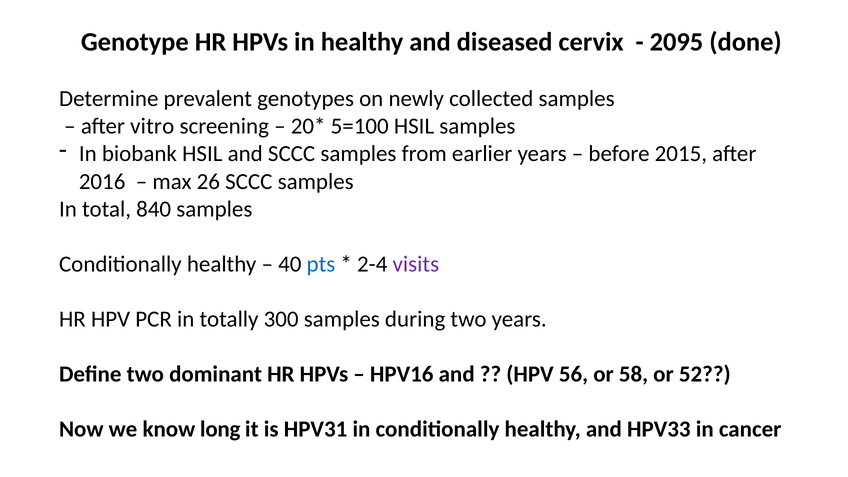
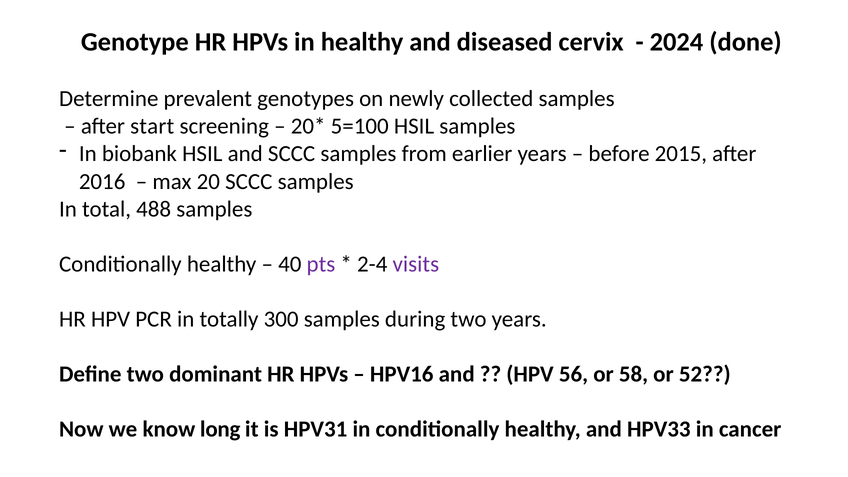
2095: 2095 -> 2024
vitro: vitro -> start
26: 26 -> 20
840: 840 -> 488
pts colour: blue -> purple
